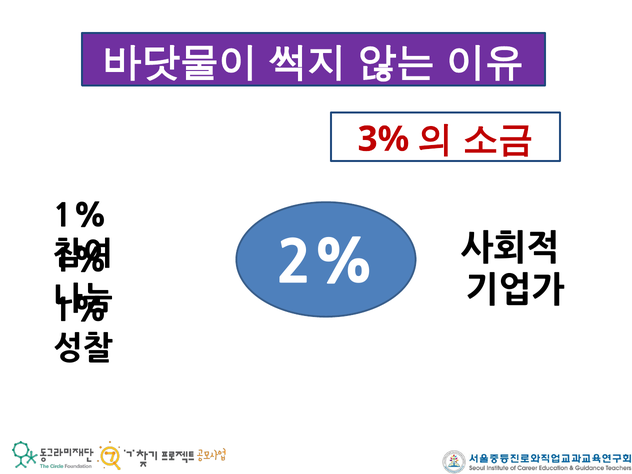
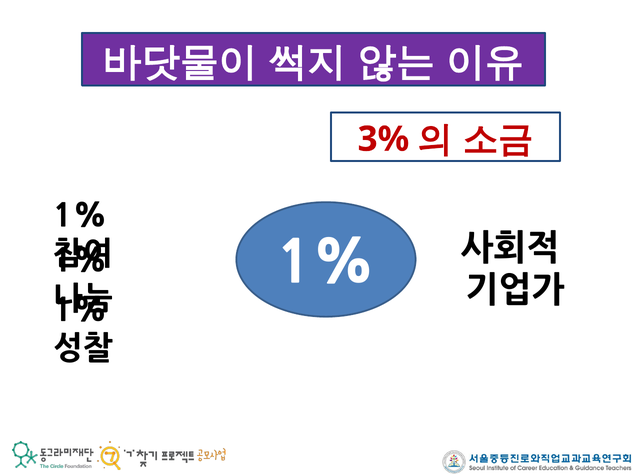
2% at (326, 263): 2% -> 1%
